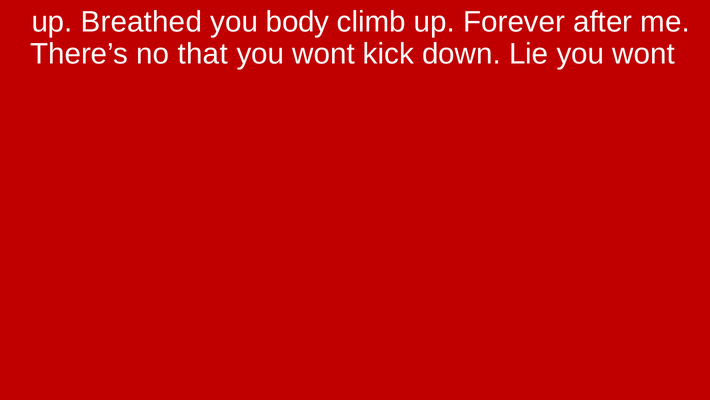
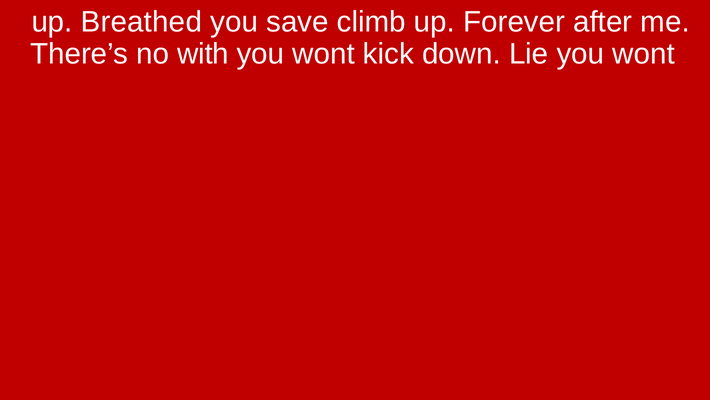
body: body -> save
that: that -> with
